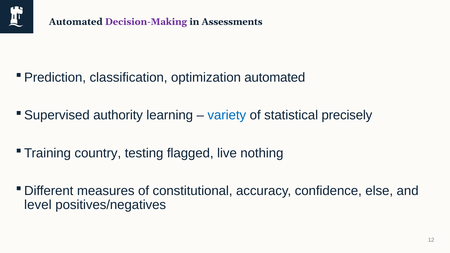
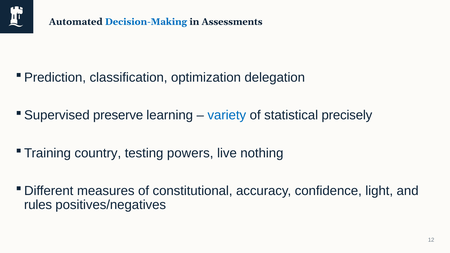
Decision-Making colour: purple -> blue
optimization automated: automated -> delegation
authority: authority -> preserve
flagged: flagged -> powers
else: else -> light
level: level -> rules
